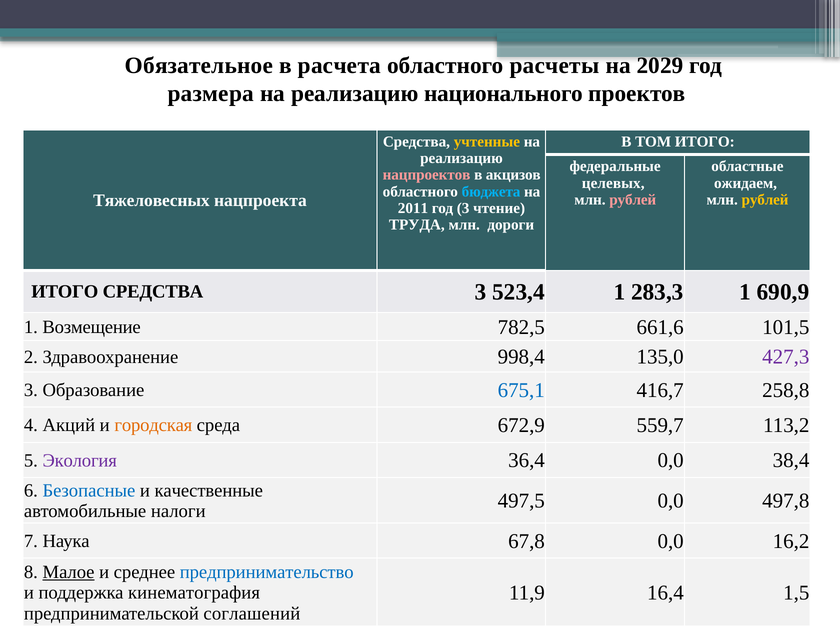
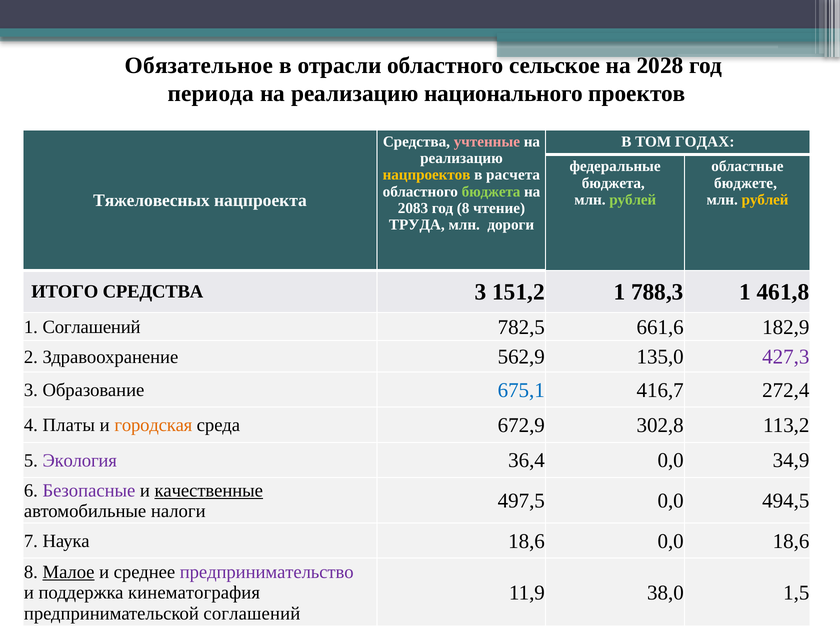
расчета: расчета -> отрасли
расчеты: расчеты -> сельское
2029: 2029 -> 2028
размера: размера -> периода
учтенные colour: yellow -> pink
ТОМ ИТОГО: ИТОГО -> ГОДАХ
нацпроектов colour: pink -> yellow
акцизов: акцизов -> расчета
целевых at (613, 183): целевых -> бюджета
ожидаем: ожидаем -> бюджете
бюджета at (491, 191) colour: light blue -> light green
рублей at (633, 200) colour: pink -> light green
2011: 2011 -> 2083
год 3: 3 -> 8
523,4: 523,4 -> 151,2
283,3: 283,3 -> 788,3
690,9: 690,9 -> 461,8
1 Возмещение: Возмещение -> Соглашений
101,5: 101,5 -> 182,9
998,4: 998,4 -> 562,9
258,8: 258,8 -> 272,4
Акций: Акций -> Платы
559,7: 559,7 -> 302,8
38,4: 38,4 -> 34,9
Безопасные colour: blue -> purple
качественные underline: none -> present
497,8: 497,8 -> 494,5
Наука 67,8: 67,8 -> 18,6
0,0 16,2: 16,2 -> 18,6
предпринимательство colour: blue -> purple
16,4: 16,4 -> 38,0
